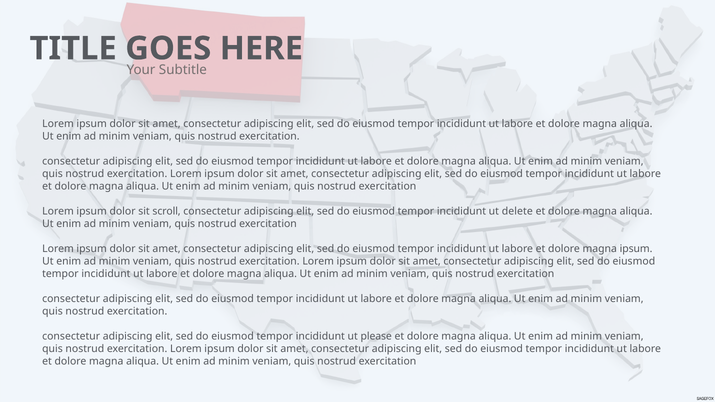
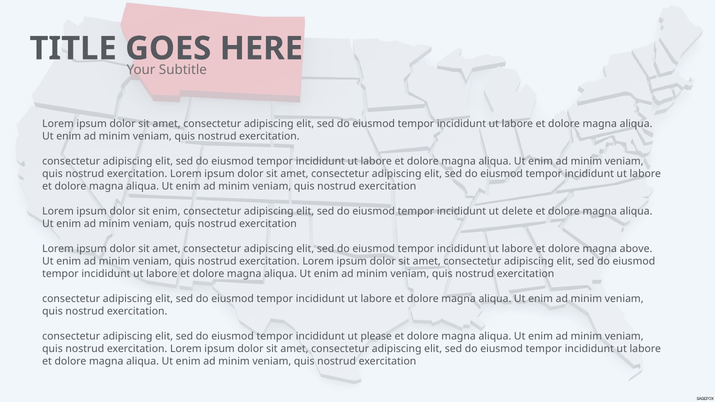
sit scroll: scroll -> enim
magna ipsum: ipsum -> above
